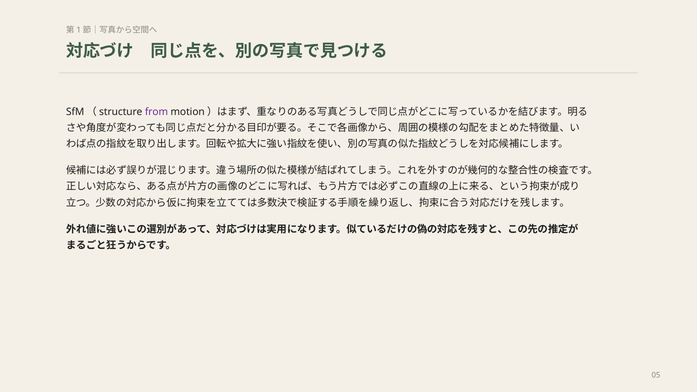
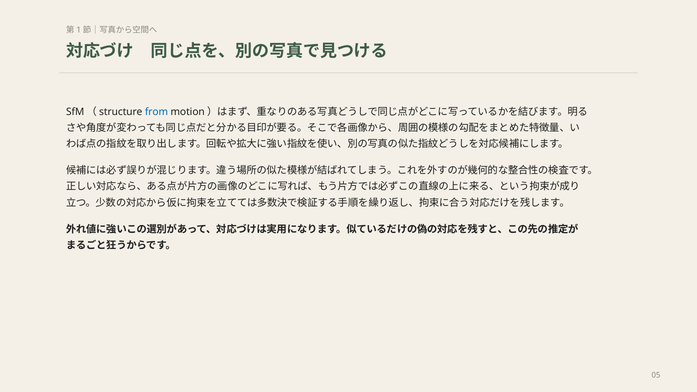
from colour: purple -> blue
